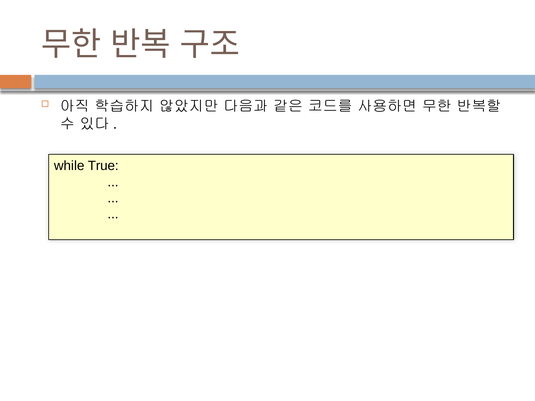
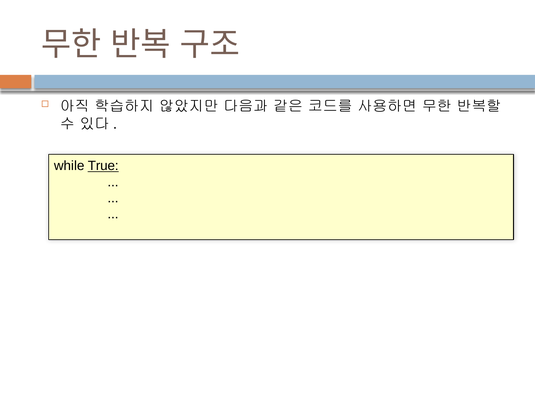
True underline: none -> present
